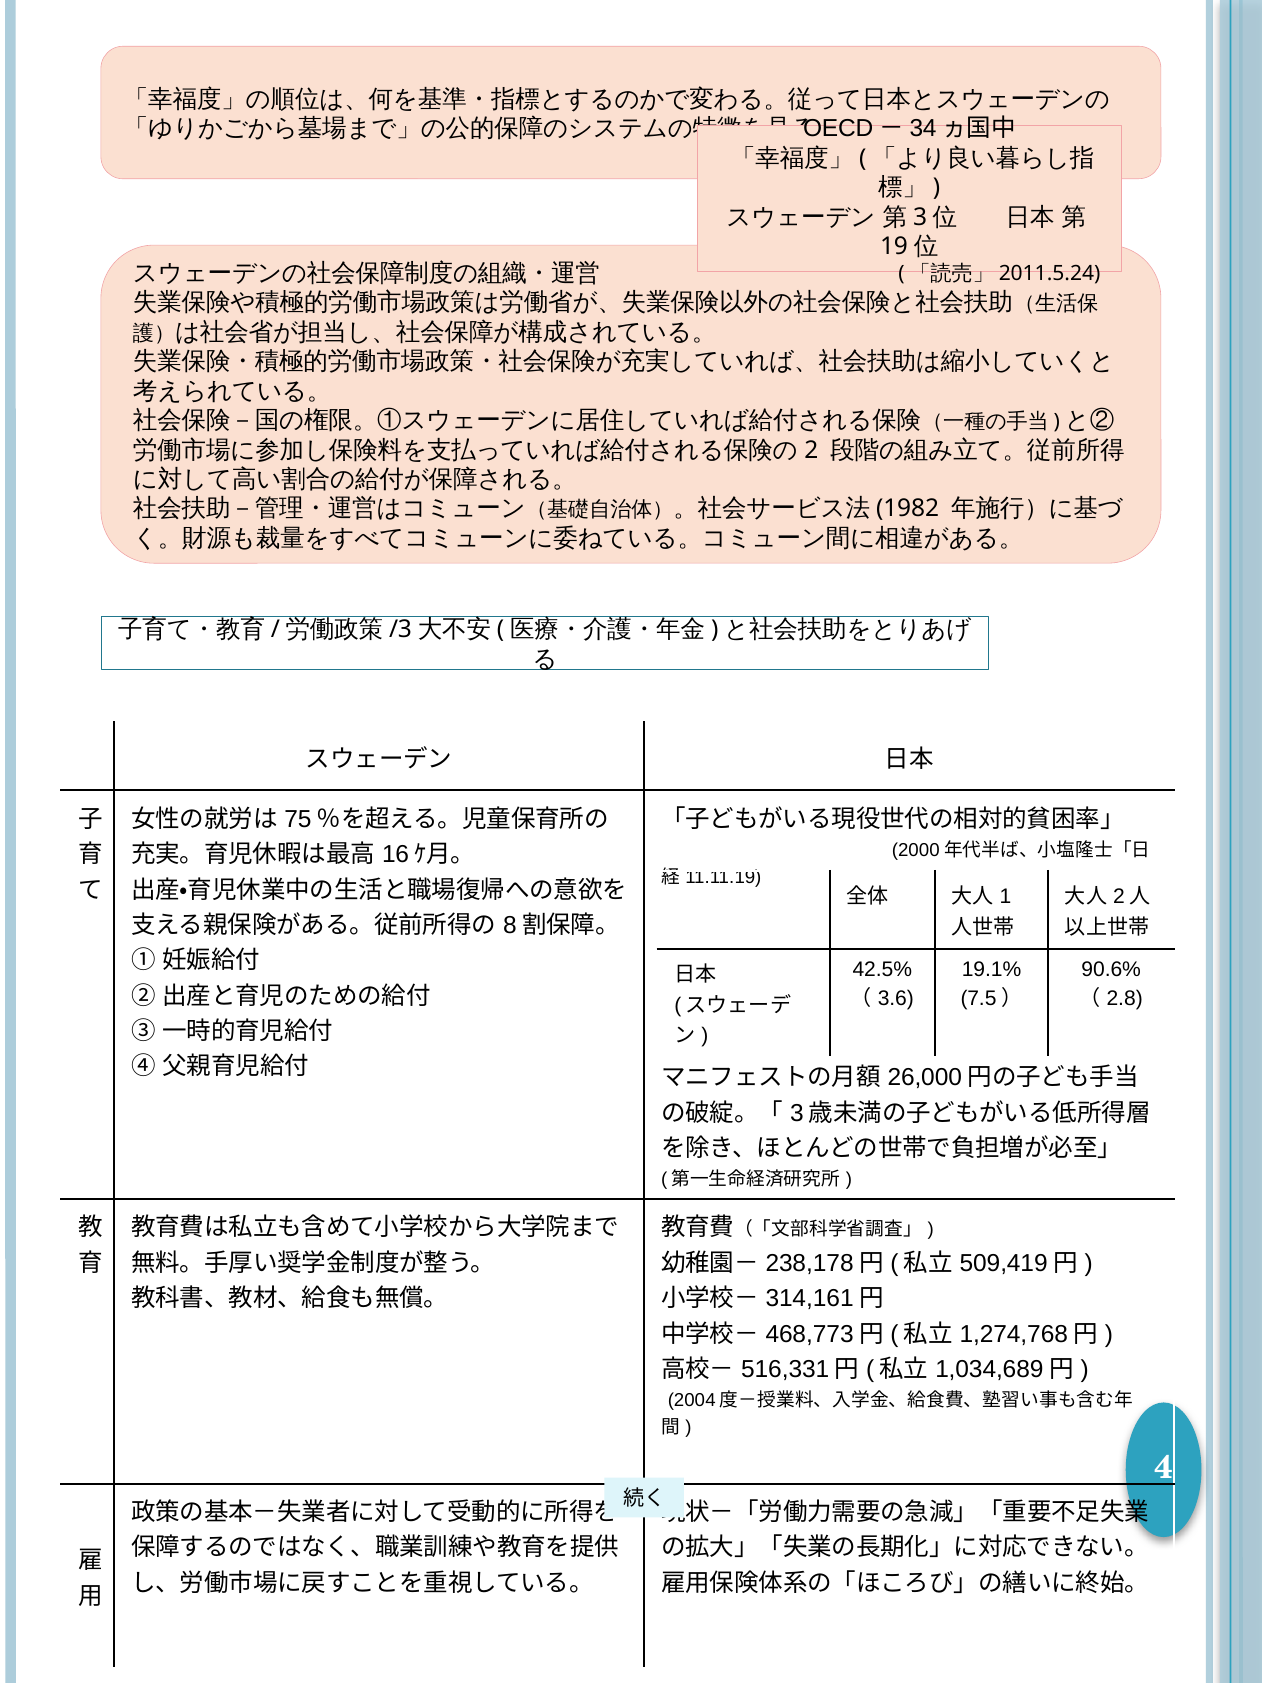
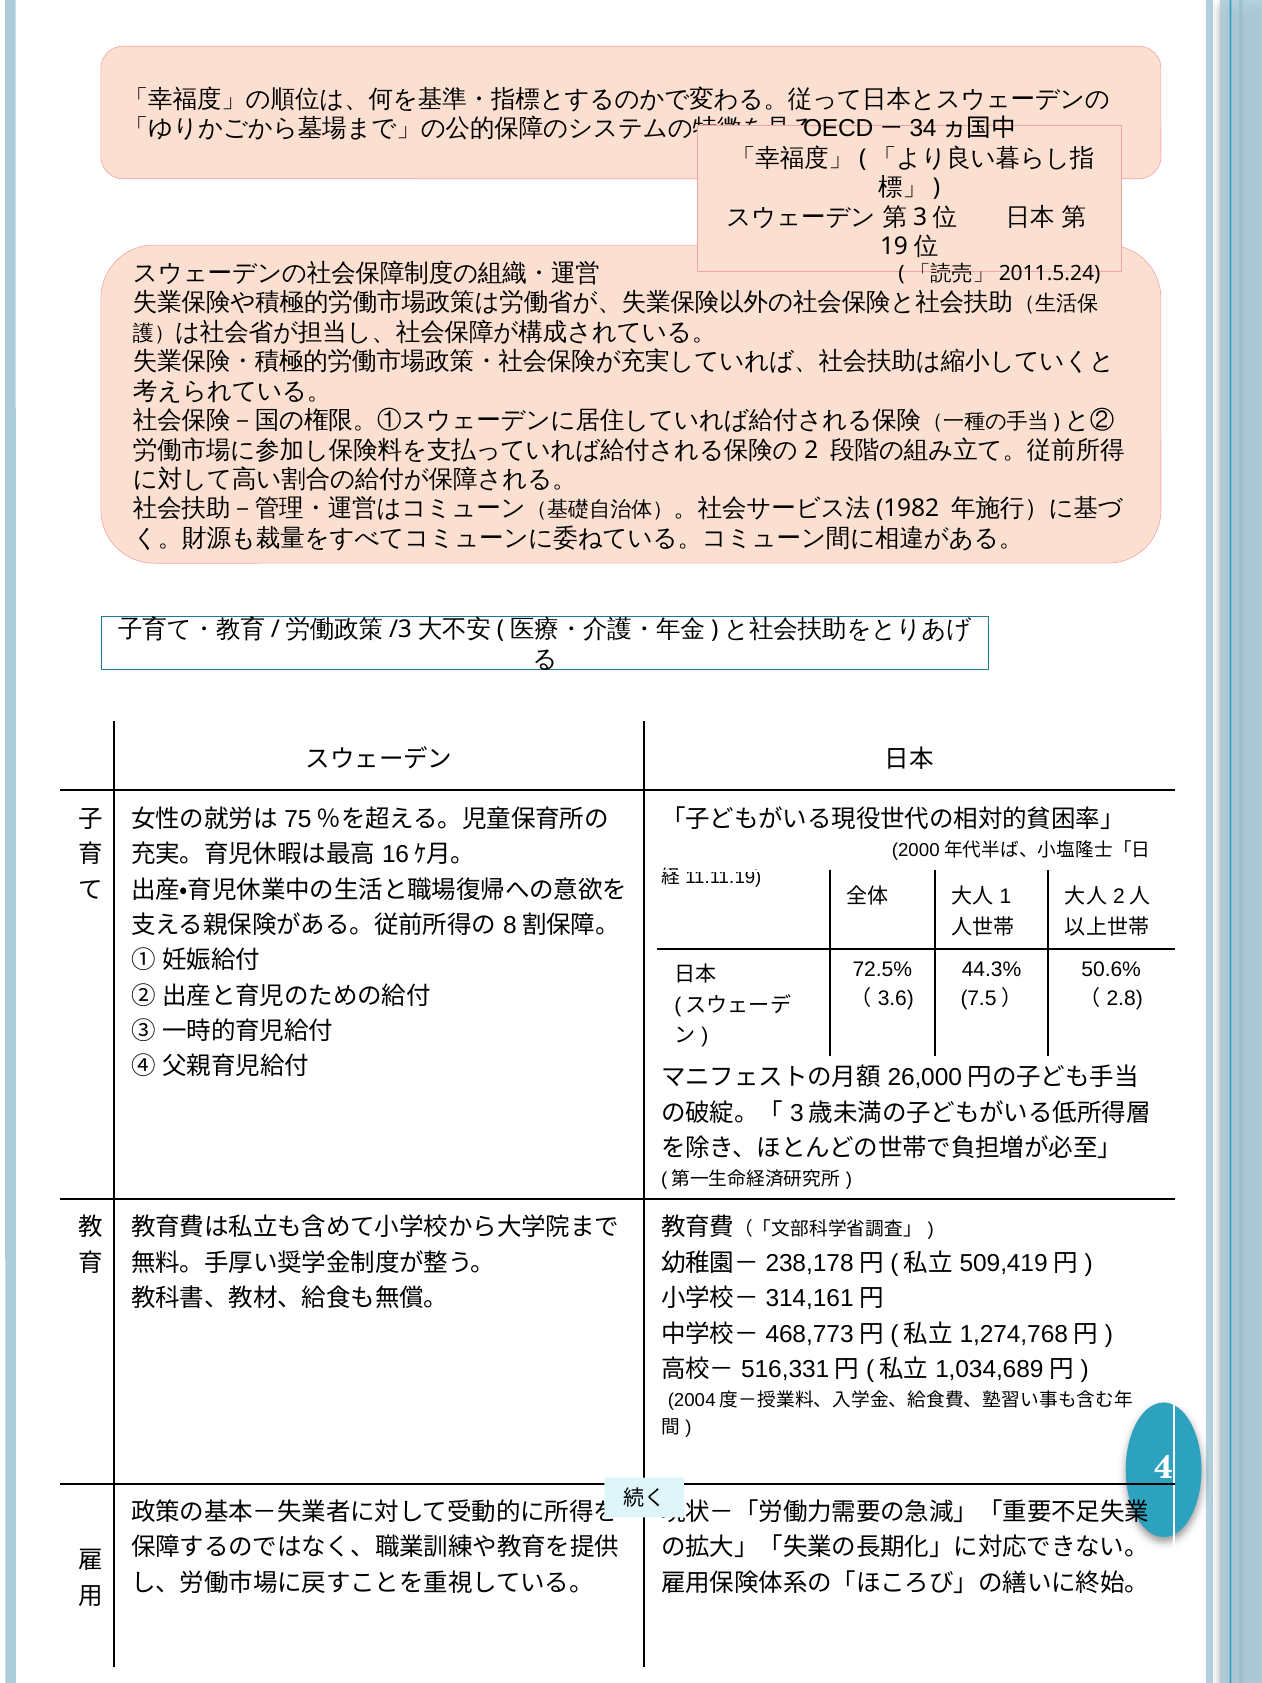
42.5%: 42.5% -> 72.5%
19.1%: 19.1% -> 44.3%
90.6%: 90.6% -> 50.6%
